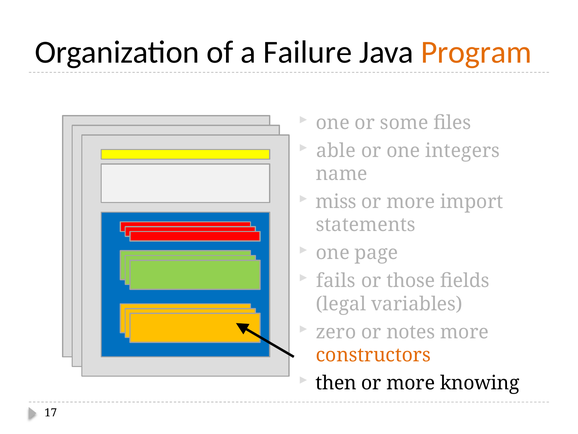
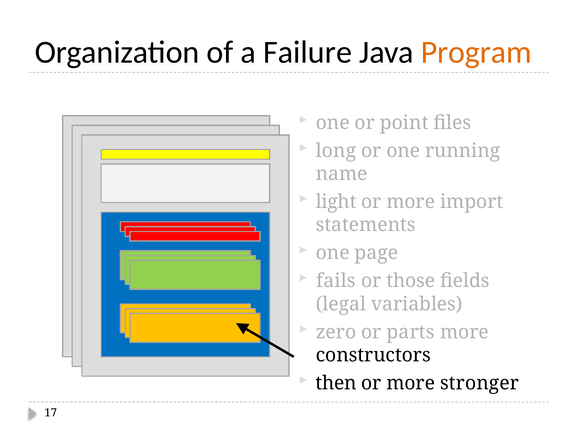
some: some -> point
able: able -> long
integers: integers -> running
miss: miss -> light
notes: notes -> parts
constructors colour: orange -> black
knowing: knowing -> stronger
